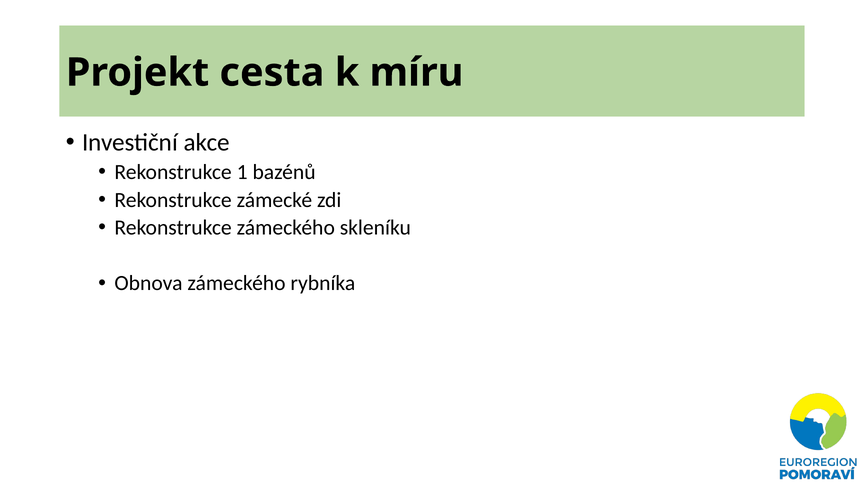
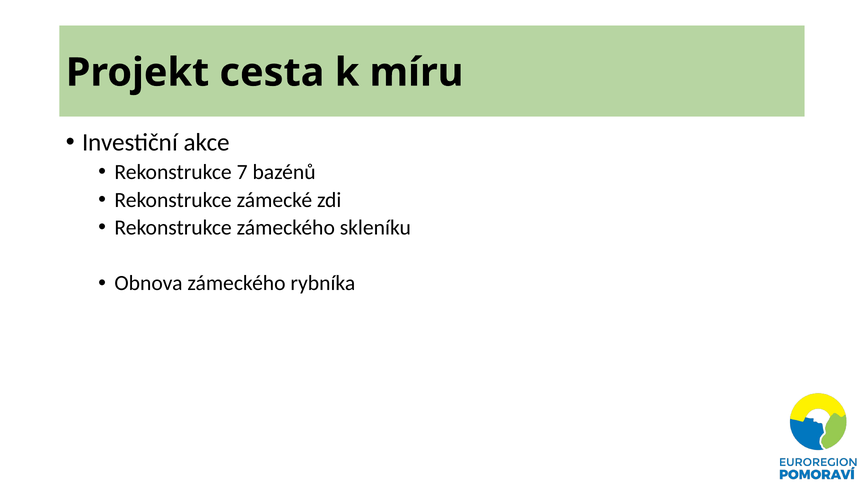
1: 1 -> 7
